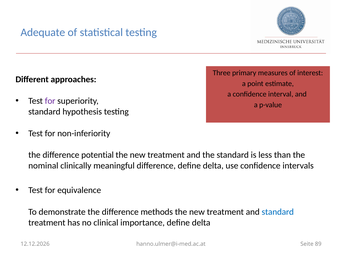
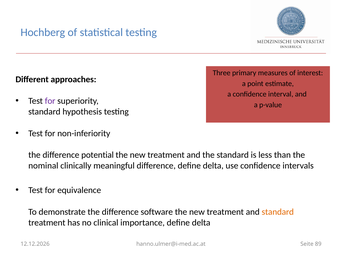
Adequate: Adequate -> Hochberg
methods: methods -> software
standard at (278, 212) colour: blue -> orange
